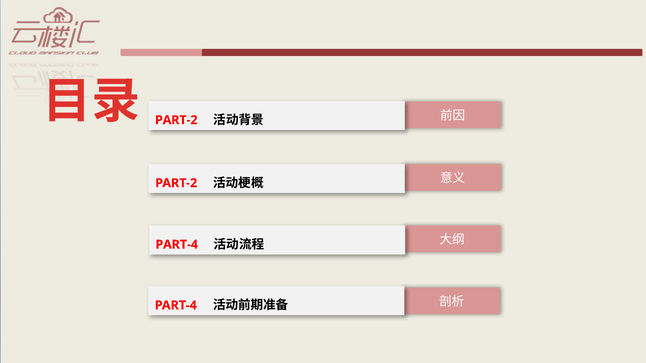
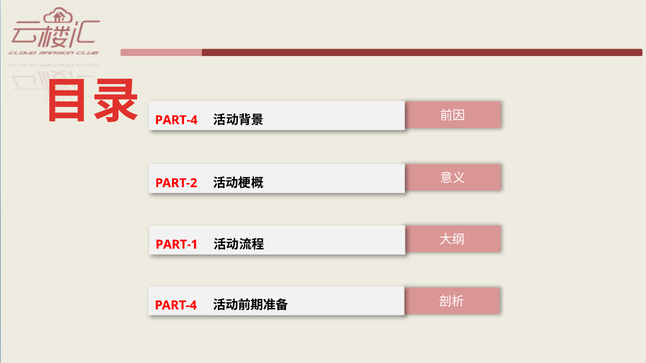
PART-2 at (176, 120): PART-2 -> PART-4
PART-4 at (177, 245): PART-4 -> PART-1
